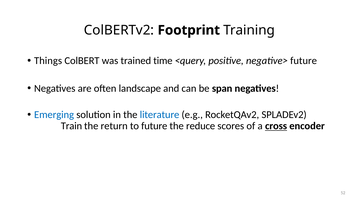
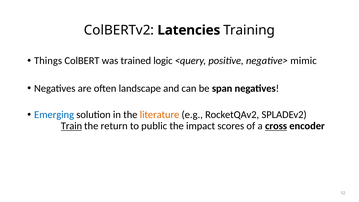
Footprint: Footprint -> Latencies
time: time -> logic
negative> future: future -> mimic
literature colour: blue -> orange
Train underline: none -> present
to future: future -> public
reduce: reduce -> impact
